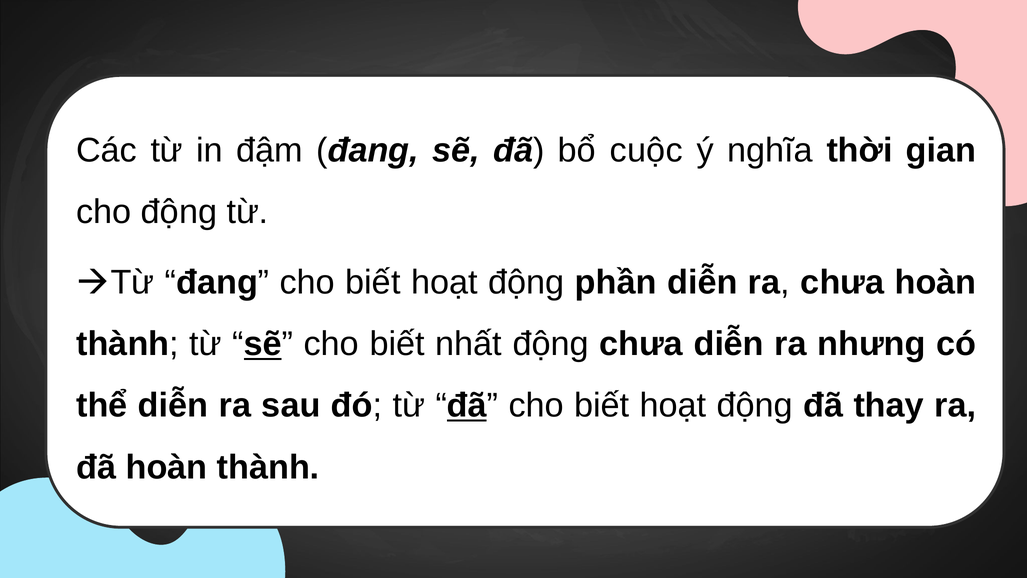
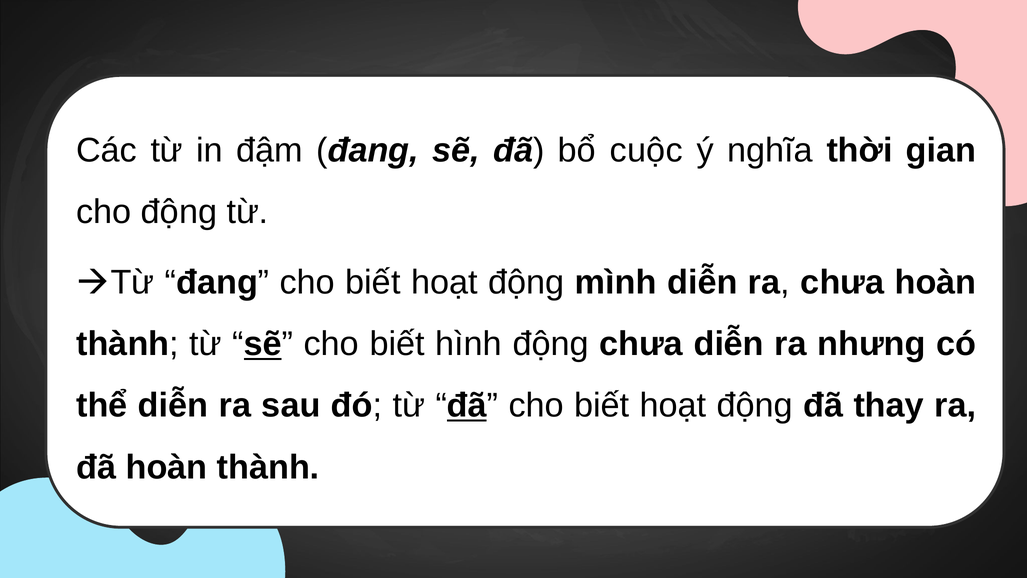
phần: phần -> mình
nhất: nhất -> hình
